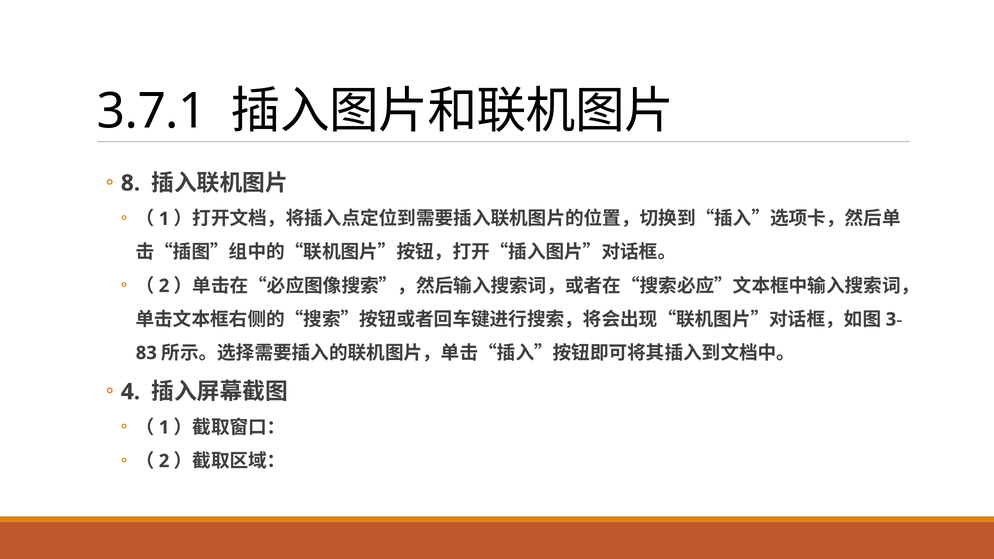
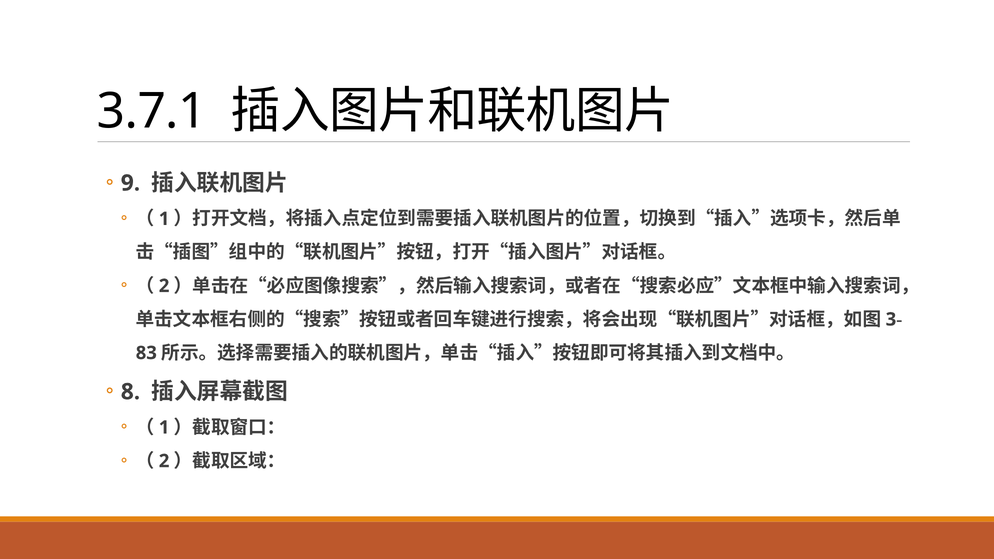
8: 8 -> 9
4: 4 -> 8
